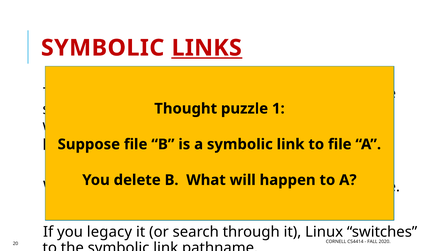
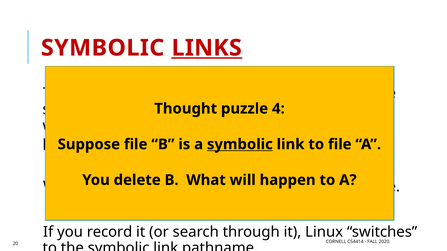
1: 1 -> 4
symbolic at (240, 145) underline: none -> present
legacy: legacy -> record
